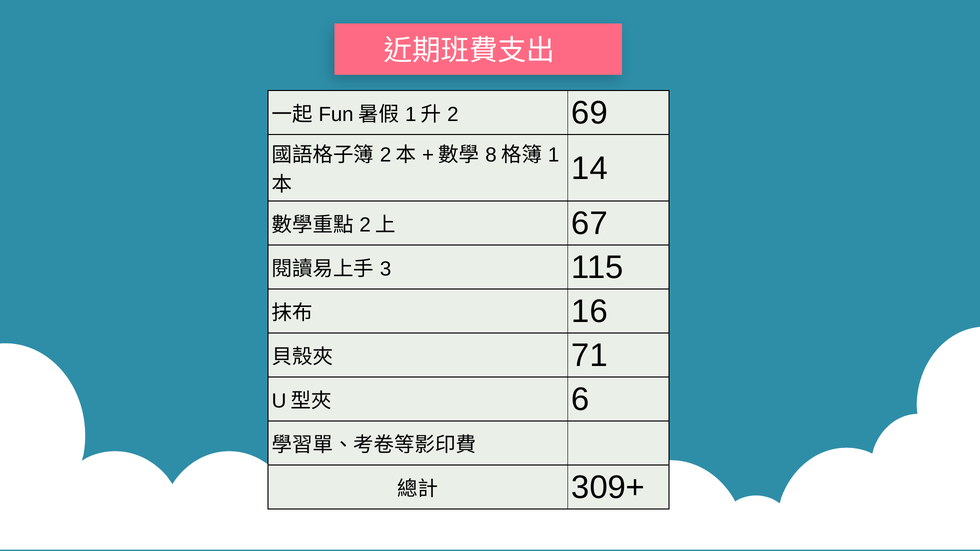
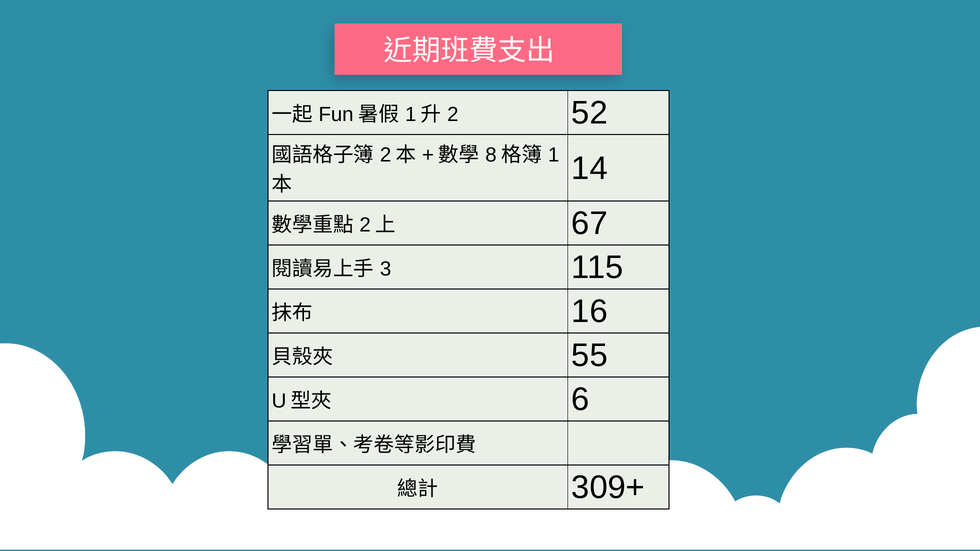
69: 69 -> 52
71: 71 -> 55
